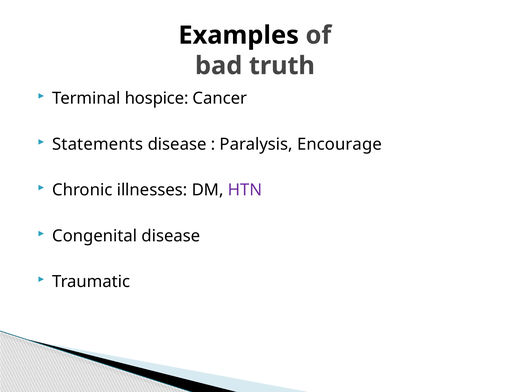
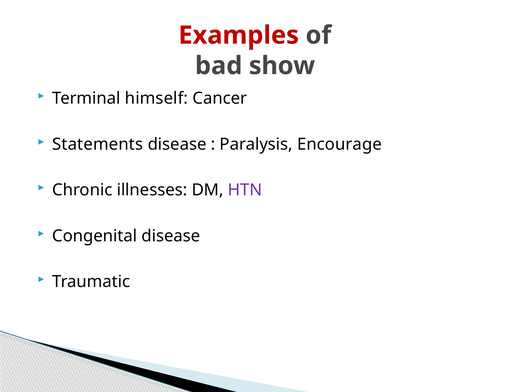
Examples colour: black -> red
truth: truth -> show
hospice: hospice -> himself
